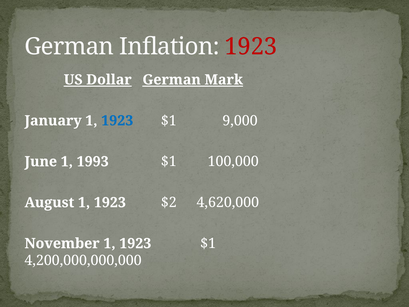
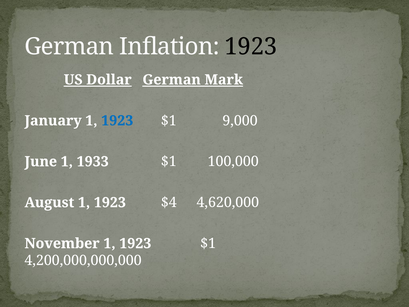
1923 at (251, 47) colour: red -> black
1993: 1993 -> 1933
$2: $2 -> $4
